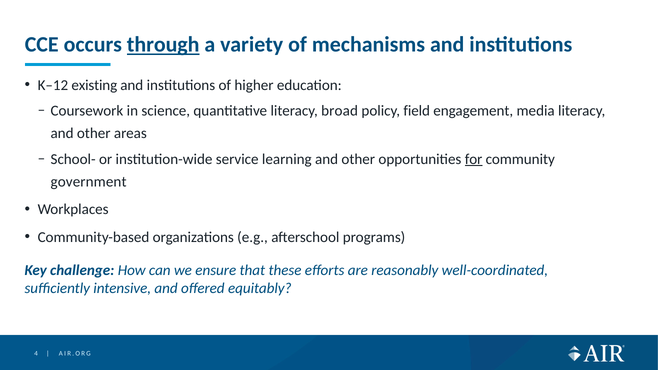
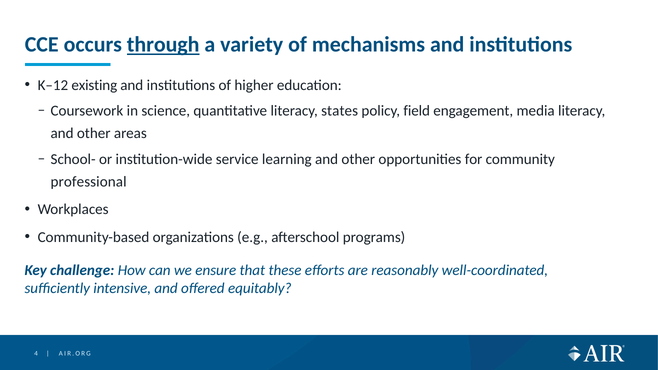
broad: broad -> states
for underline: present -> none
government: government -> professional
